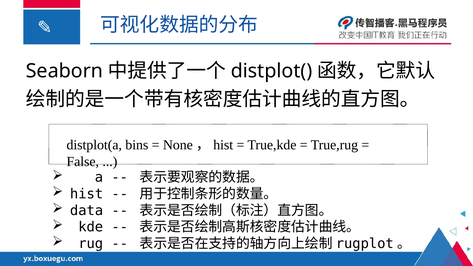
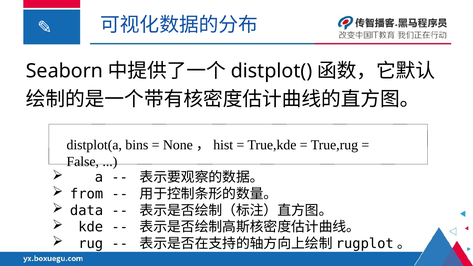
hist at (87, 194): hist -> from
